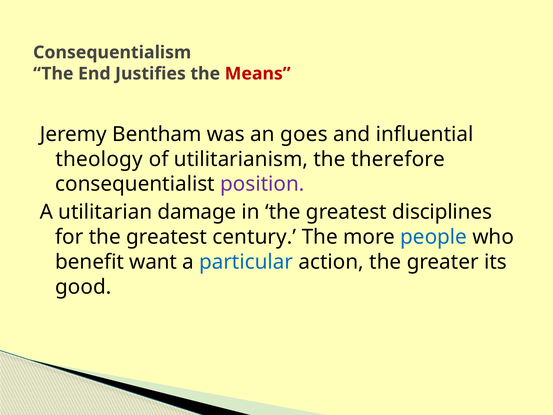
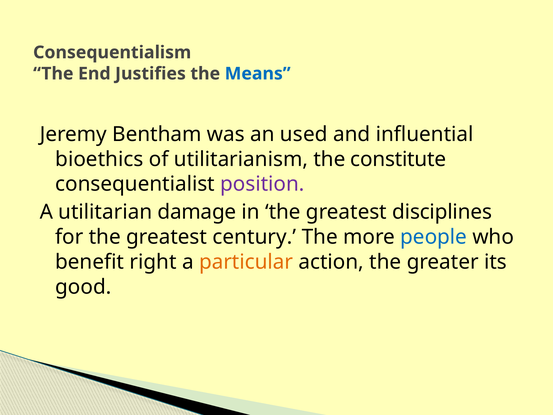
Means colour: red -> blue
goes: goes -> used
theology: theology -> bioethics
therefore: therefore -> constitute
want: want -> right
particular colour: blue -> orange
